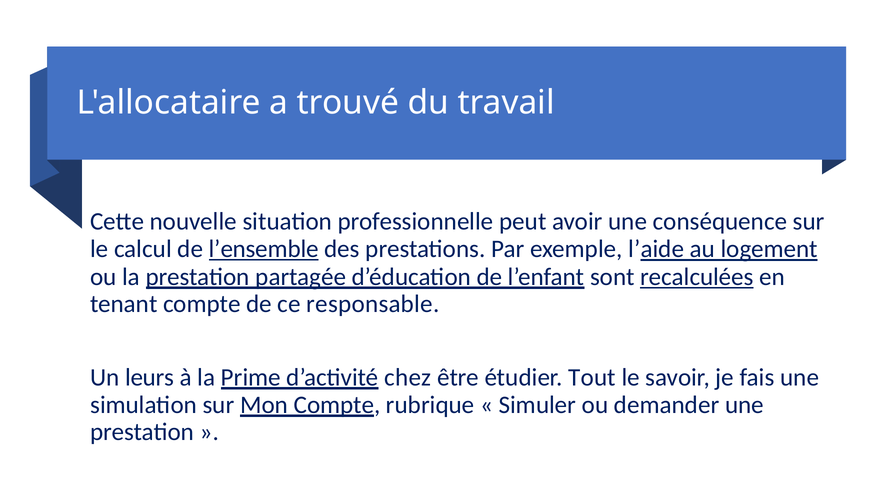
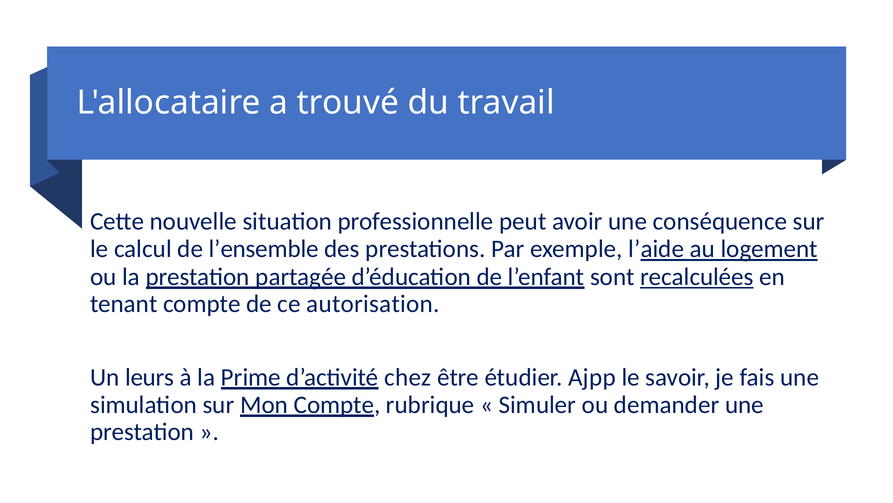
l’ensemble underline: present -> none
responsable: responsable -> autorisation
Tout: Tout -> Ajpp
